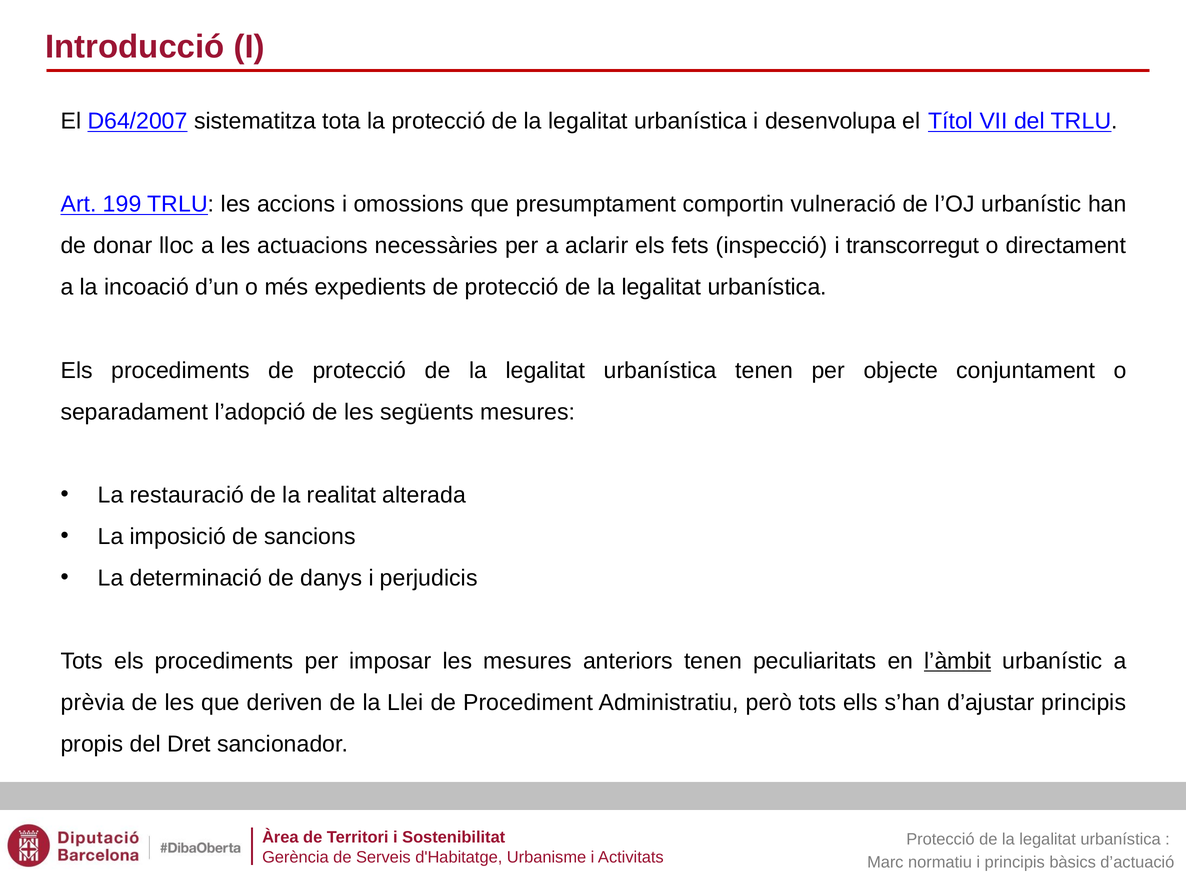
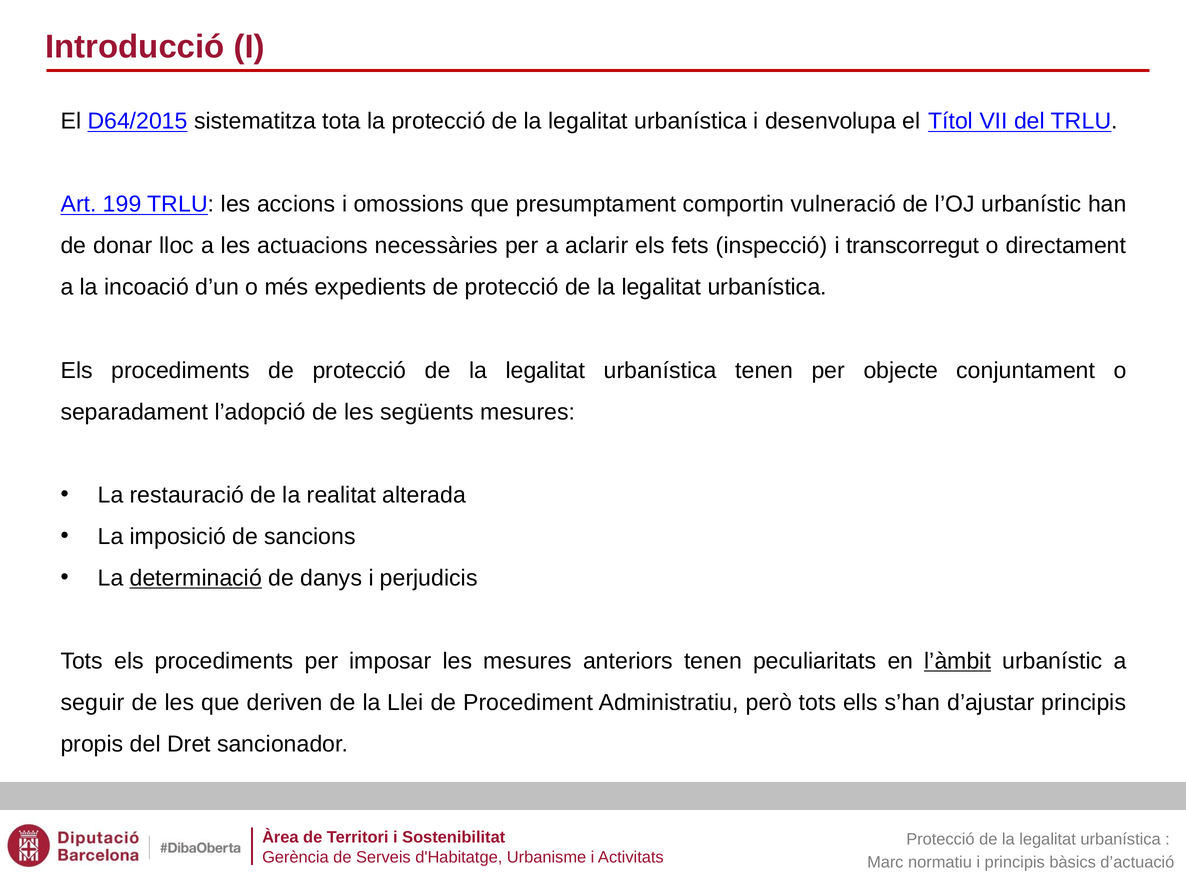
D64/2007: D64/2007 -> D64/2015
determinació underline: none -> present
prèvia: prèvia -> seguir
